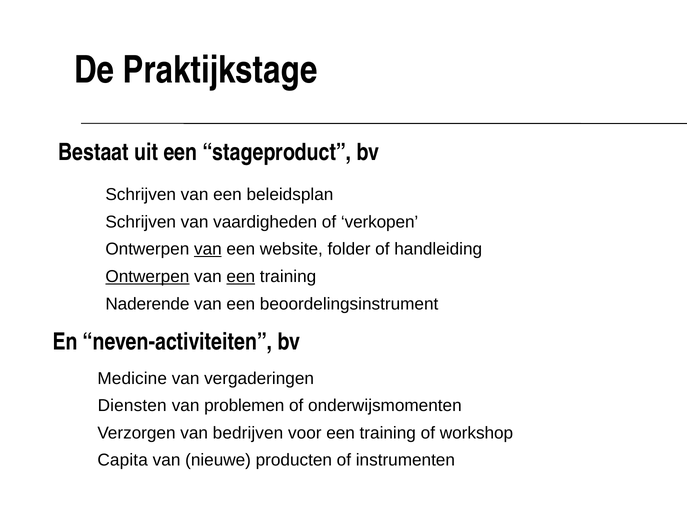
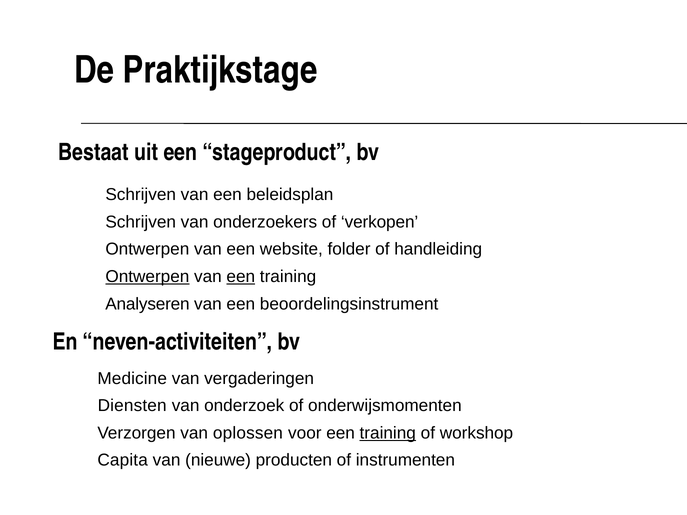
vaardigheden: vaardigheden -> onderzoekers
van at (208, 249) underline: present -> none
Naderende: Naderende -> Analyseren
problemen: problemen -> onderzoek
bedrijven: bedrijven -> oplossen
training at (388, 433) underline: none -> present
